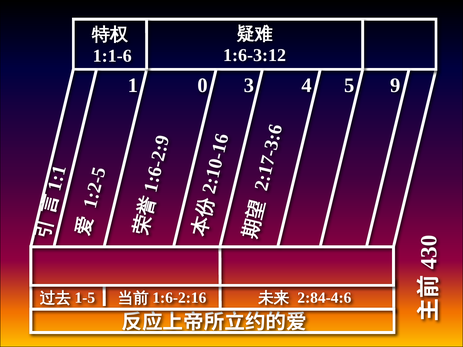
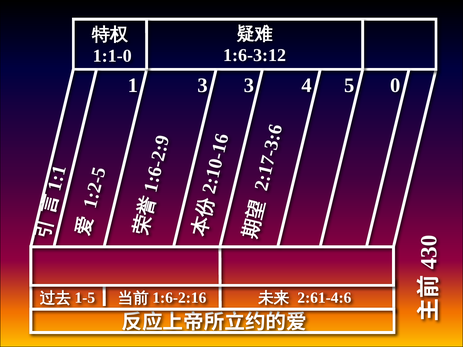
1:1-6: 1:1-6 -> 1:1-0
0 at (203, 86): 0 -> 3
5 9: 9 -> 0
2:84-4:6: 2:84-4:6 -> 2:61-4:6
